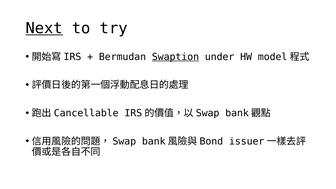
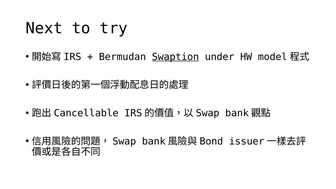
Next underline: present -> none
